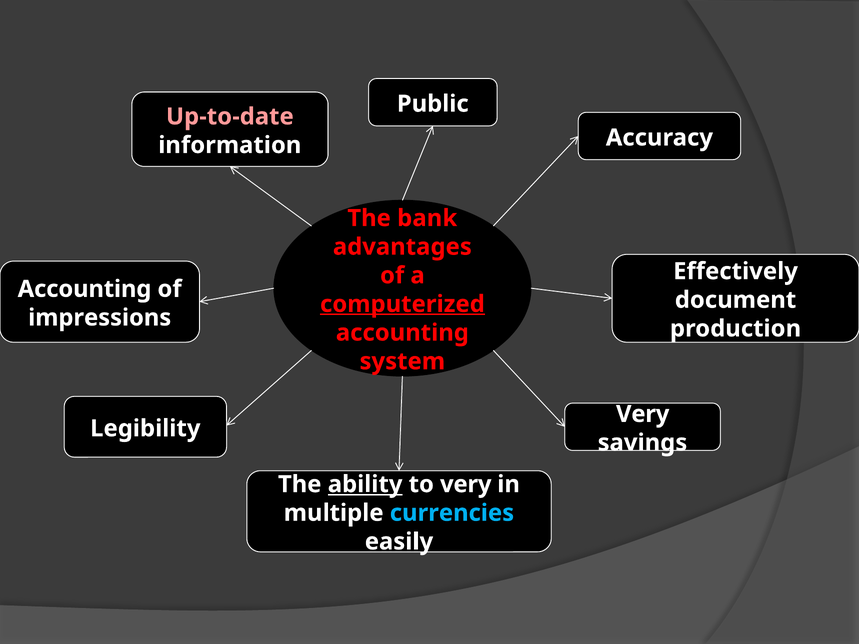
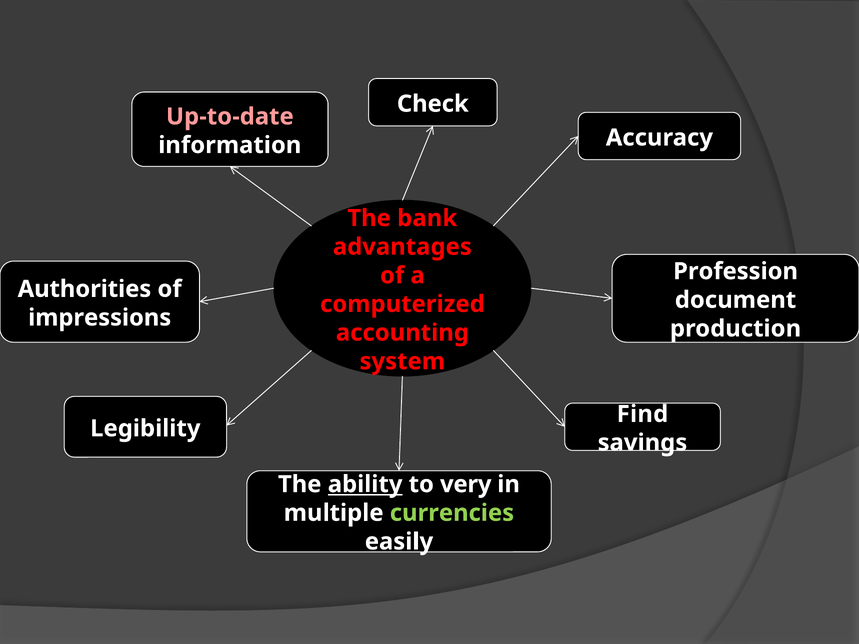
Public: Public -> Check
Effectively: Effectively -> Profession
Accounting at (85, 289): Accounting -> Authorities
computerized underline: present -> none
Very at (643, 414): Very -> Find
currencies colour: light blue -> light green
